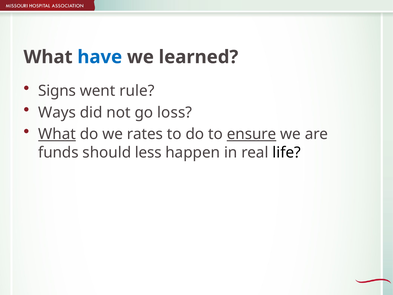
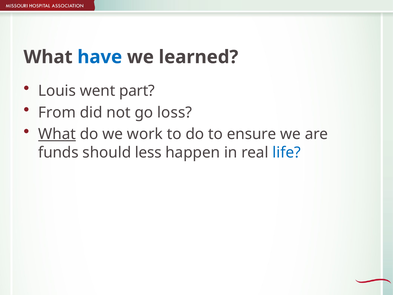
Signs: Signs -> Louis
rule: rule -> part
Ways: Ways -> From
rates: rates -> work
ensure underline: present -> none
life colour: black -> blue
